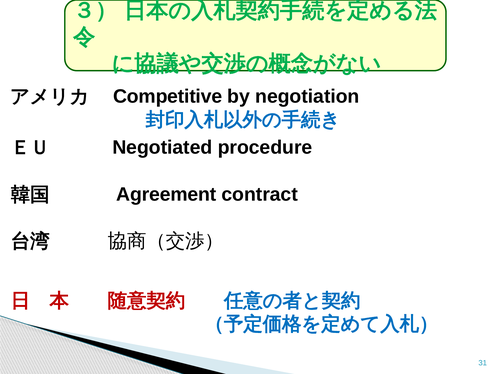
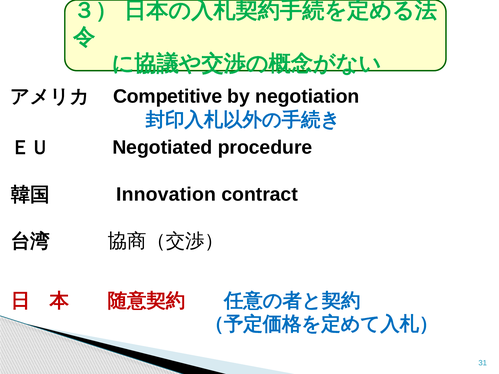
Agreement: Agreement -> Innovation
